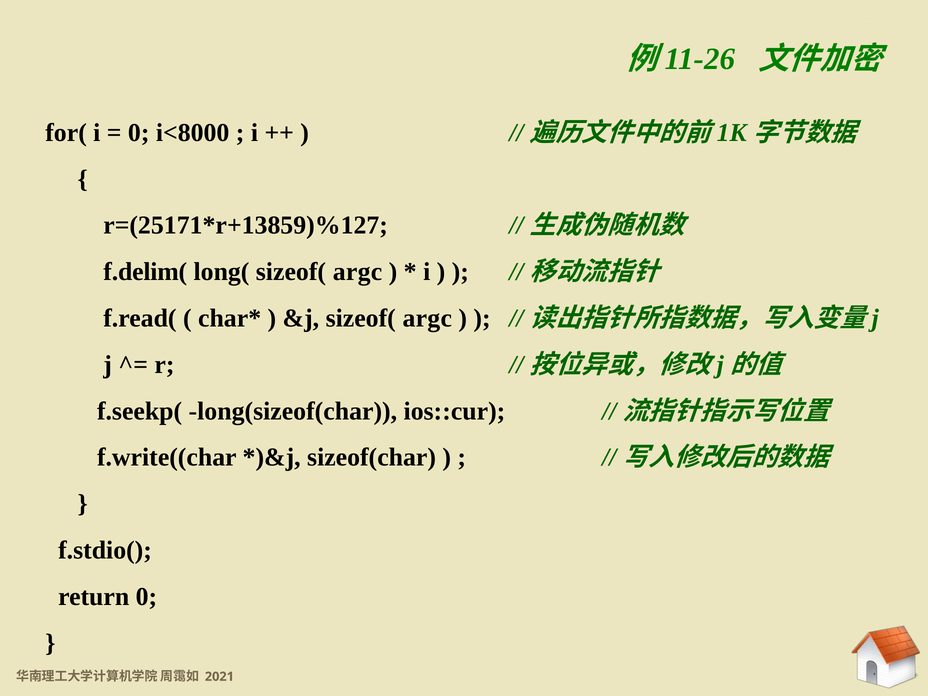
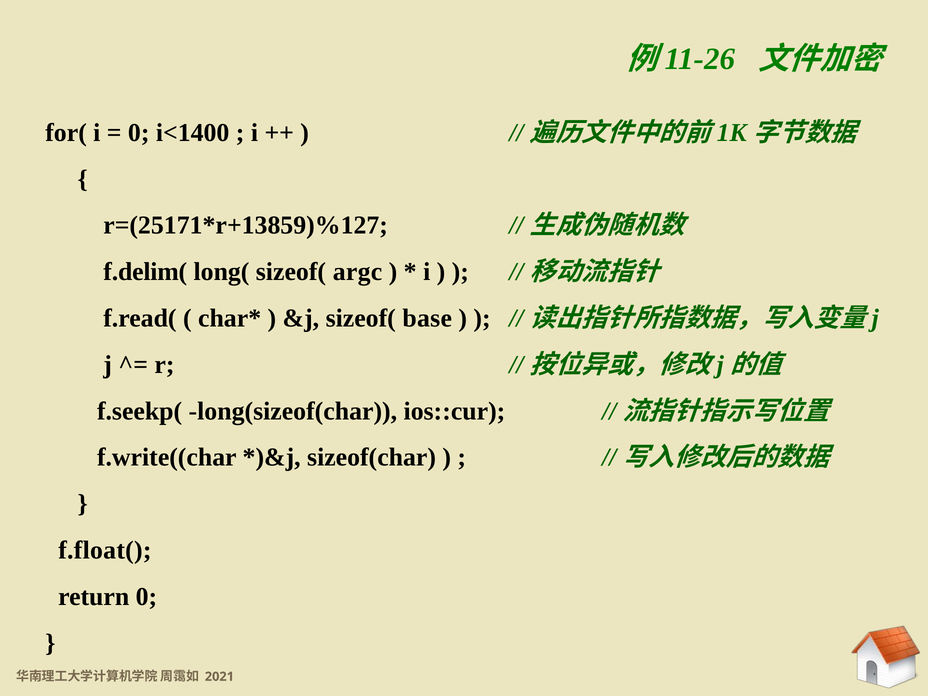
i<8000: i<8000 -> i<1400
&j sizeof( argc: argc -> base
f.stdio(: f.stdio( -> f.float(
